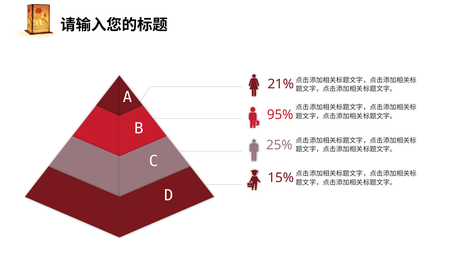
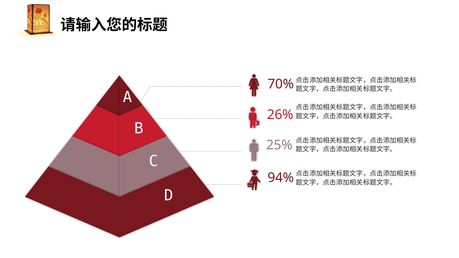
21%: 21% -> 70%
95%: 95% -> 26%
15%: 15% -> 94%
